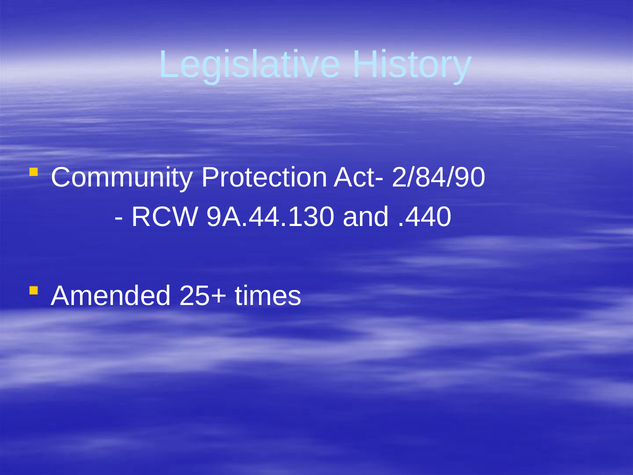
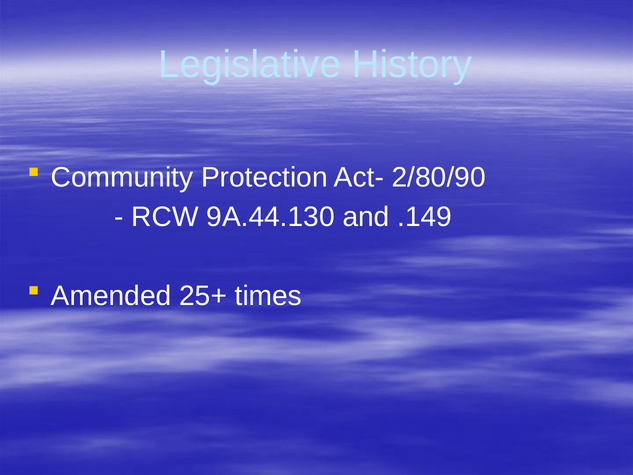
2/84/90: 2/84/90 -> 2/80/90
.440: .440 -> .149
